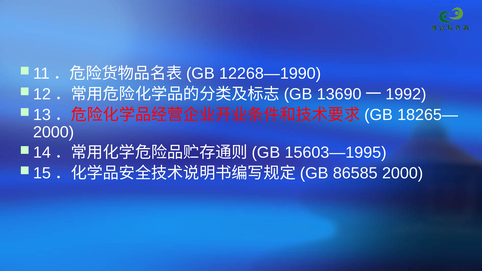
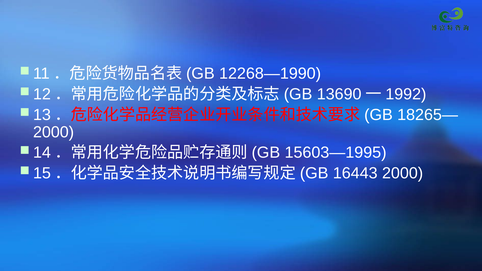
86585: 86585 -> 16443
